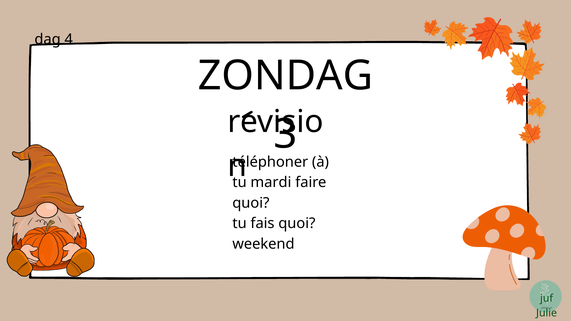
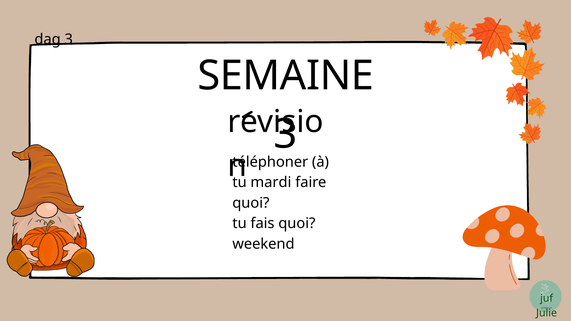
dag 4: 4 -> 3
ZONDAG: ZONDAG -> SEMAINE
